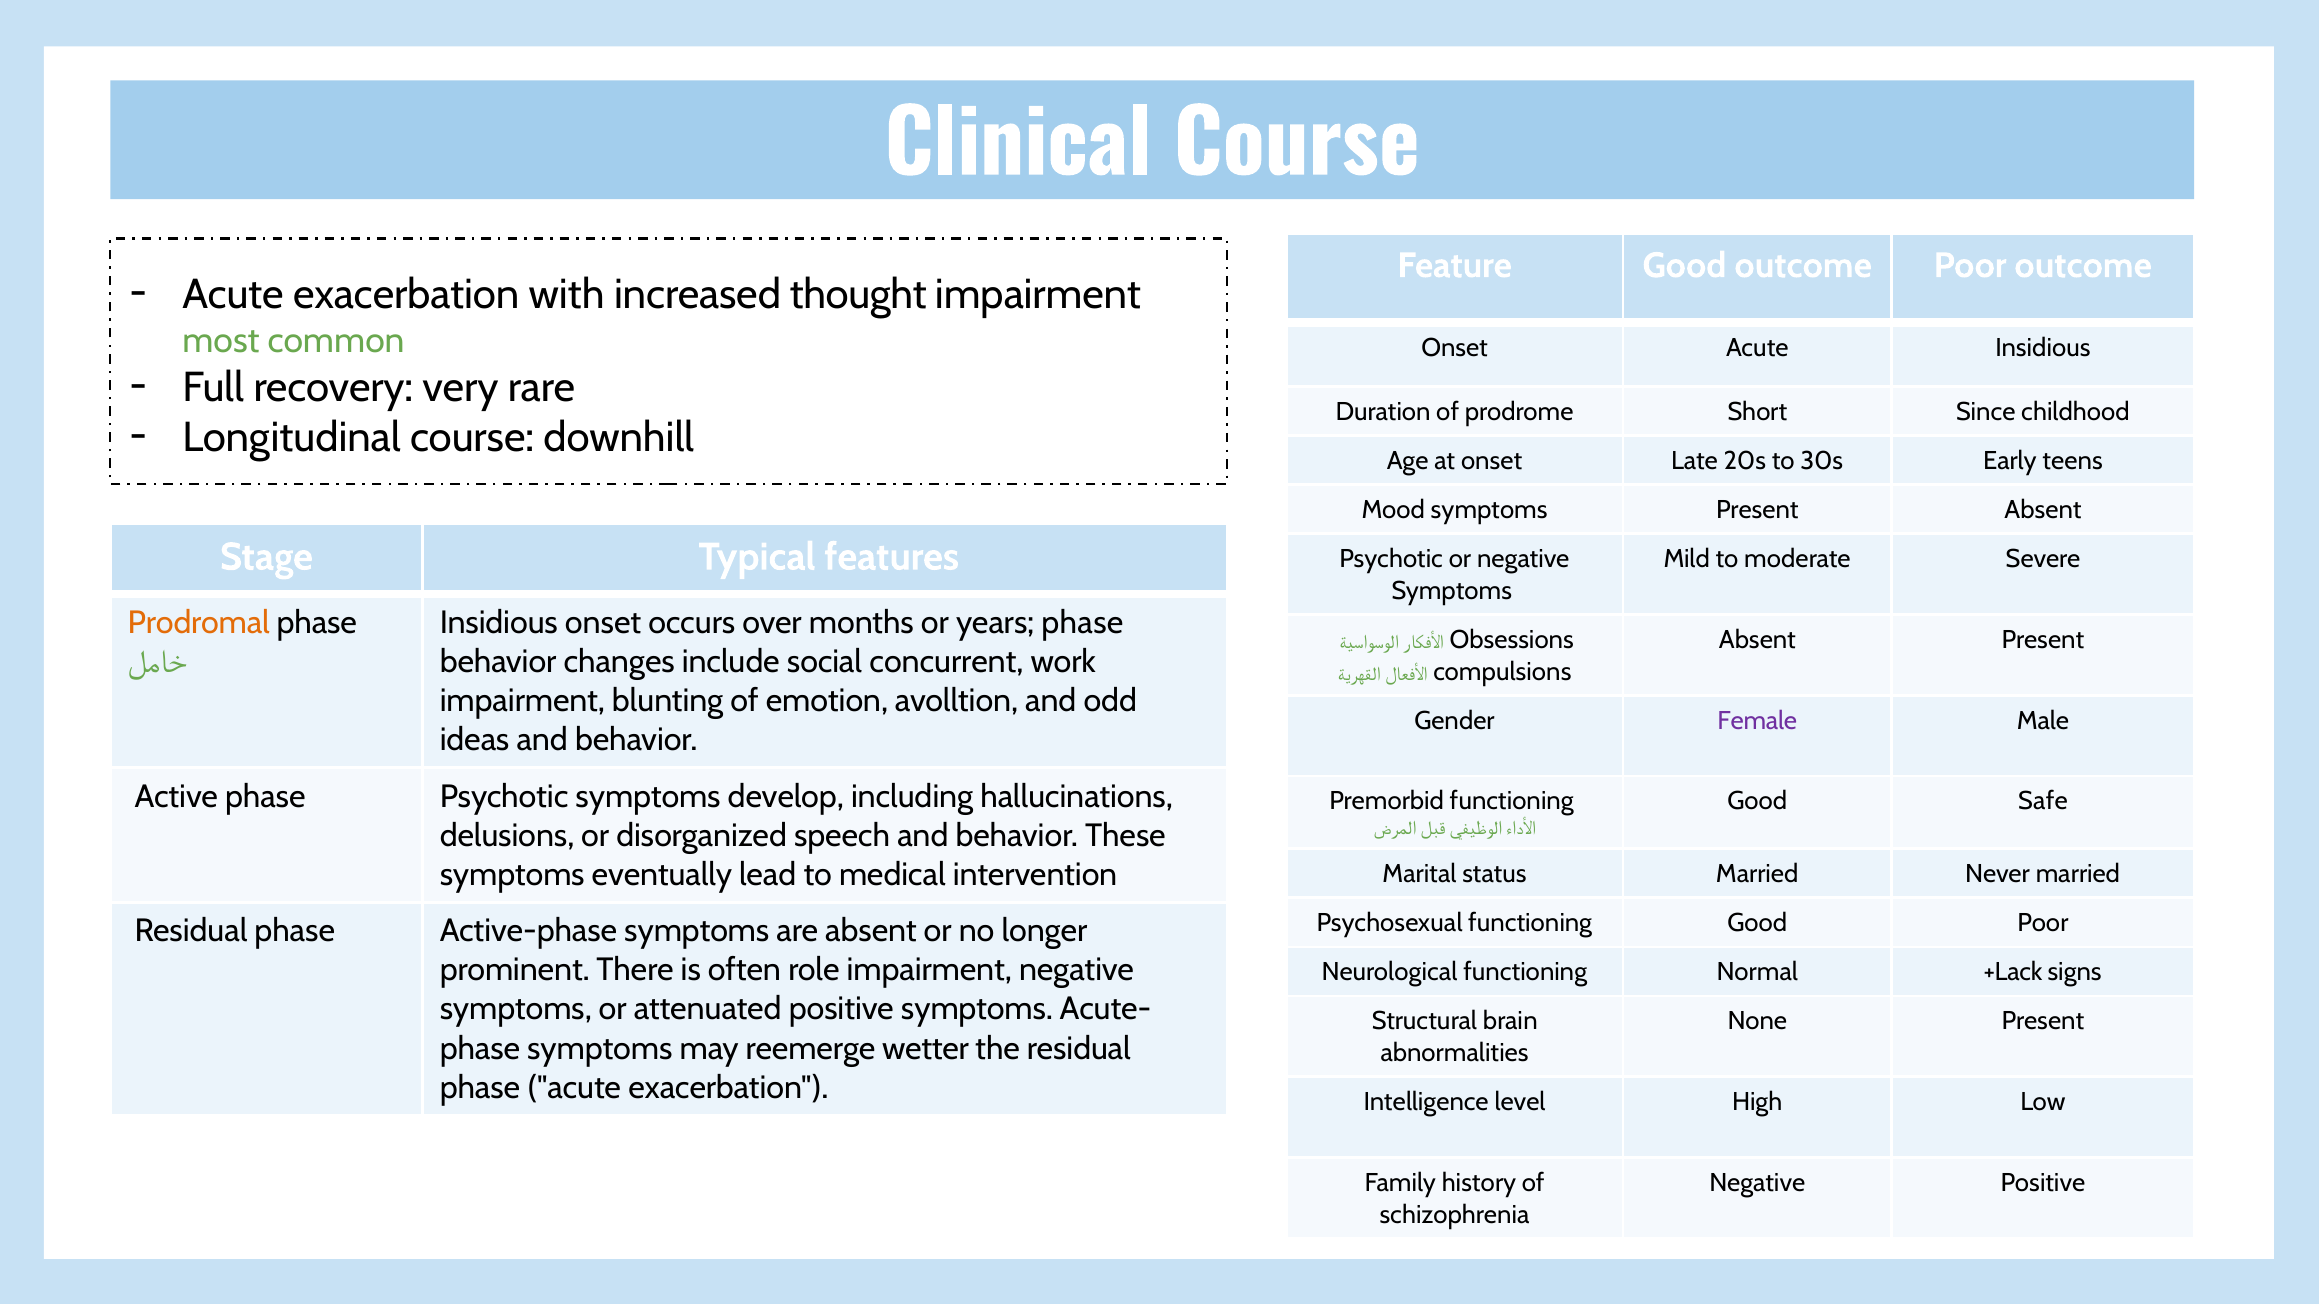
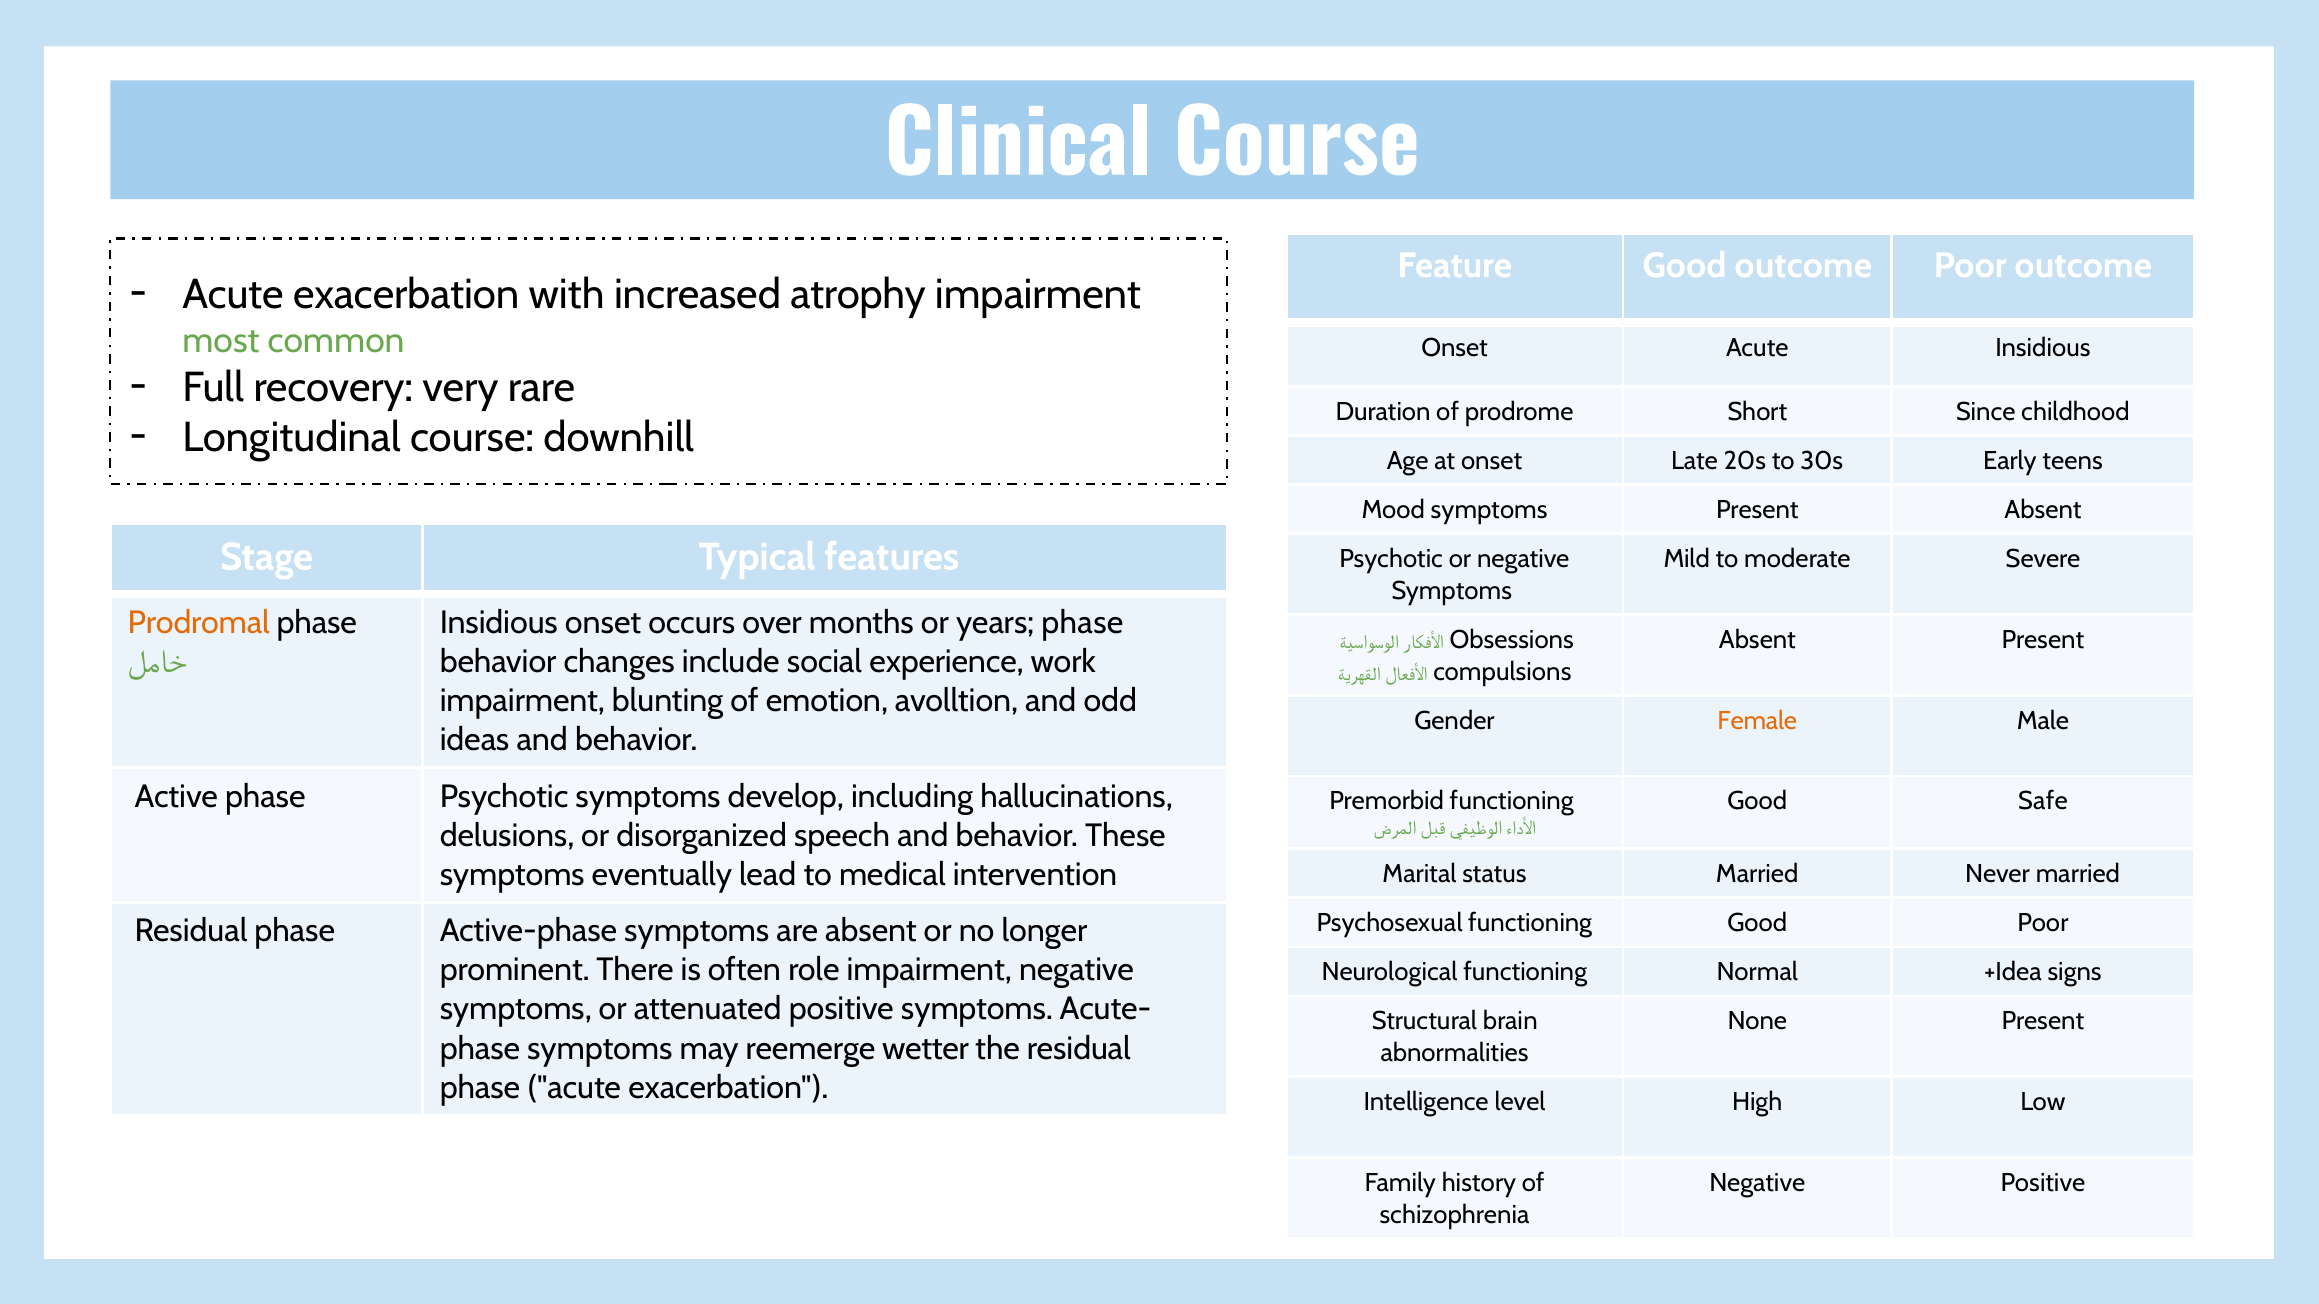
thought: thought -> atrophy
concurrent: concurrent -> experience
Female colour: purple -> orange
+Lack: +Lack -> +Idea
